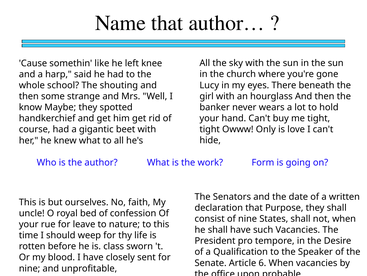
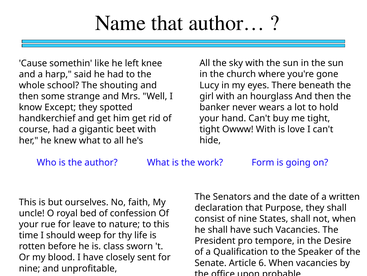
Maybe: Maybe -> Except
Owww Only: Only -> With
